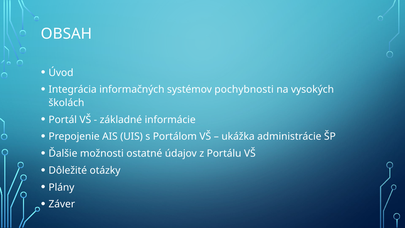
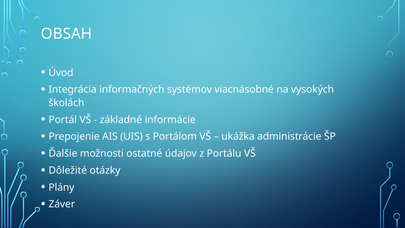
pochybnosti: pochybnosti -> viacnásobné
